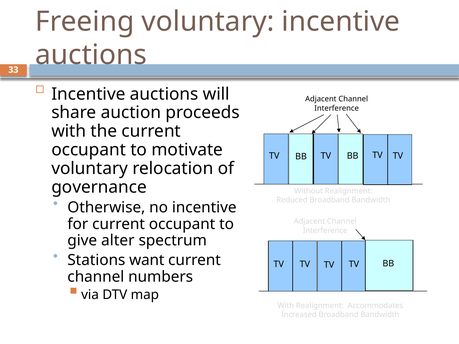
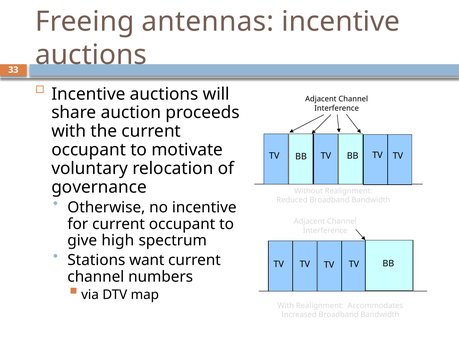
Freeing voluntary: voluntary -> antennas
alter: alter -> high
